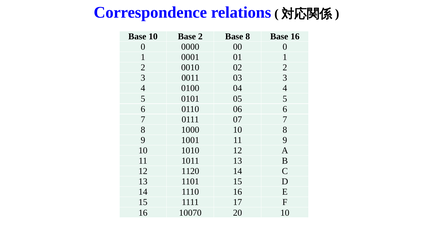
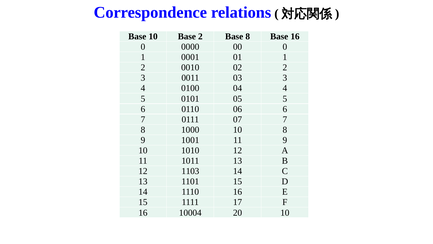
1120: 1120 -> 1103
10070: 10070 -> 10004
